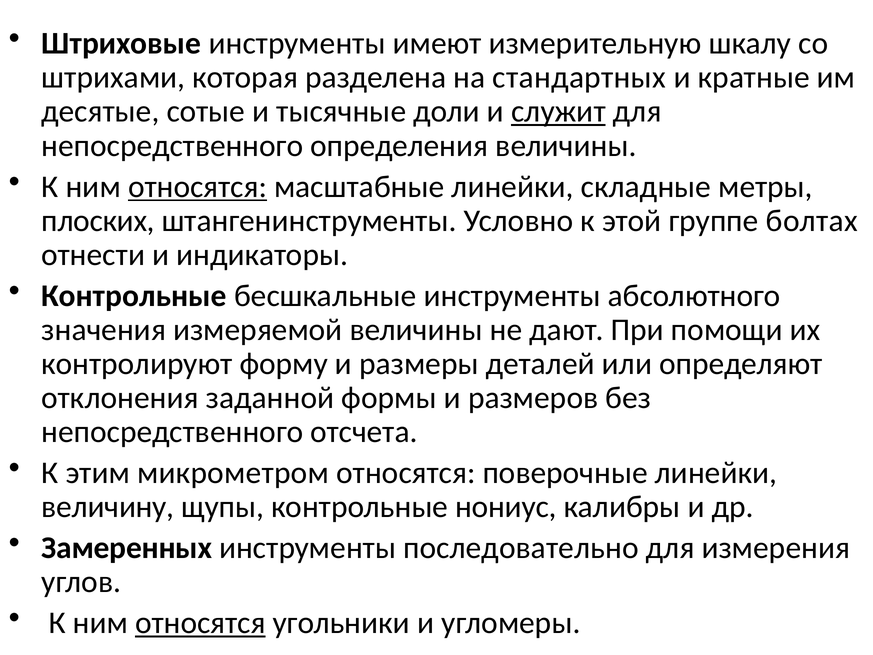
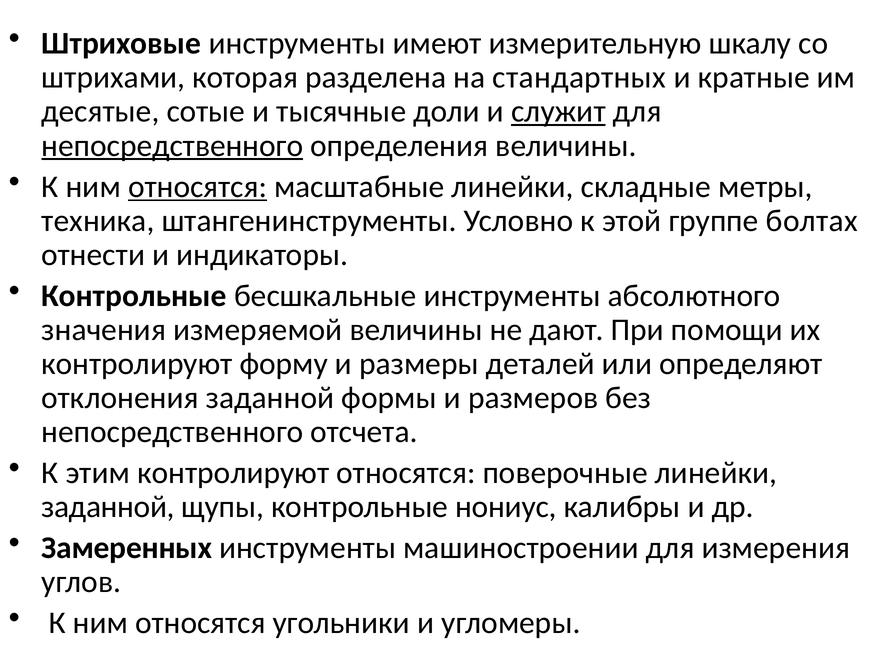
непосредственного at (172, 146) underline: none -> present
плоских: плоских -> техника
этим микрометром: микрометром -> контролируют
величину at (108, 507): величину -> заданной
последовательно: последовательно -> машиностроении
относятся at (200, 623) underline: present -> none
